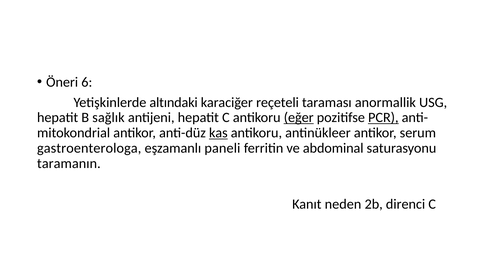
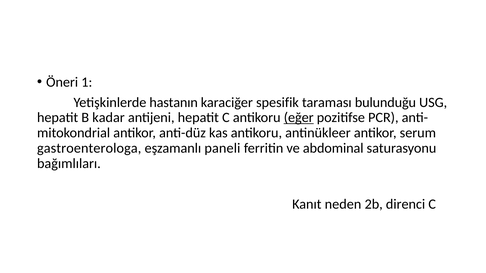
6: 6 -> 1
altındaki: altındaki -> hastanın
reçeteli: reçeteli -> spesifik
anormallik: anormallik -> bulunduğu
sağlık: sağlık -> kadar
PCR underline: present -> none
kas underline: present -> none
taramanın: taramanın -> bağımlıları
